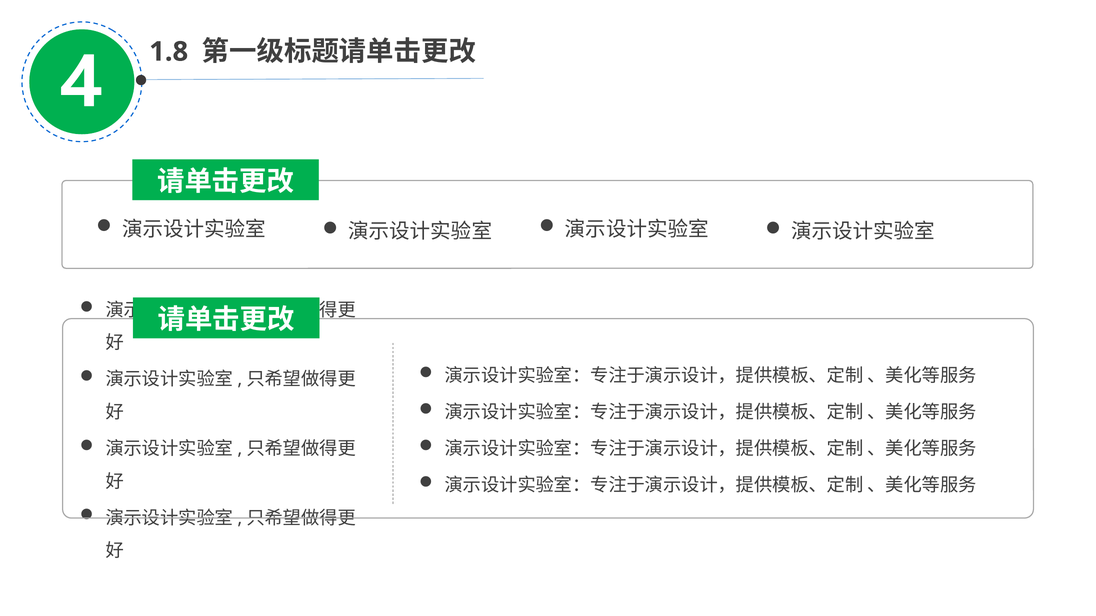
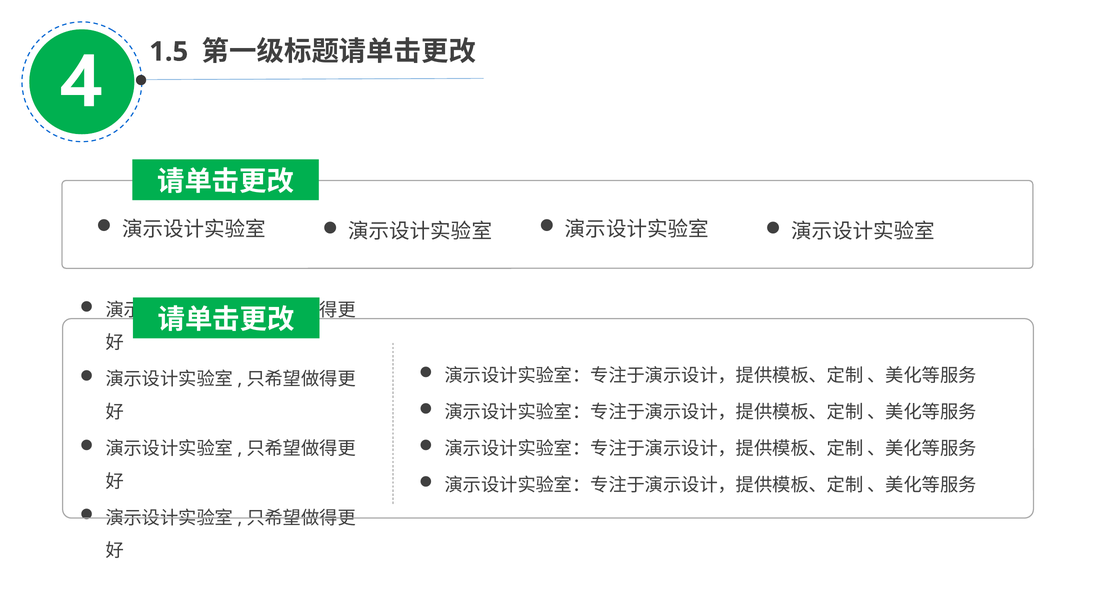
1.8: 1.8 -> 1.5
